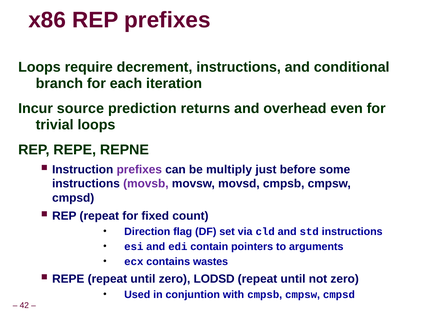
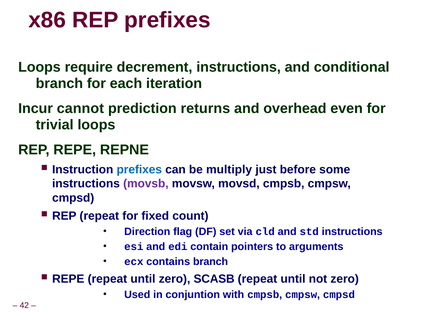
source: source -> cannot
prefixes at (139, 169) colour: purple -> blue
contains wastes: wastes -> branch
LODSD: LODSD -> SCASB
